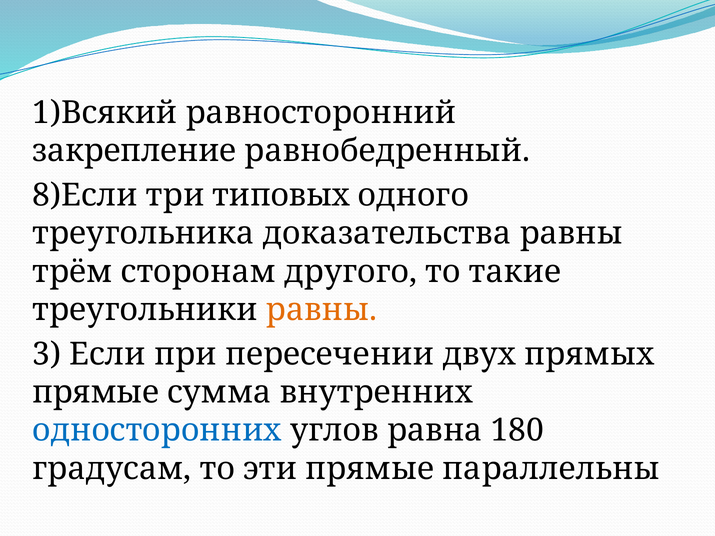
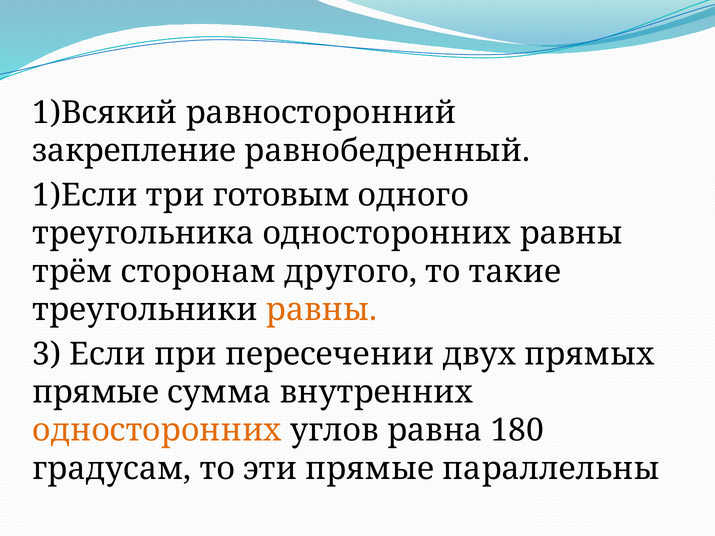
8)Если: 8)Если -> 1)Если
типовых: типовых -> готовым
треугольника доказательства: доказательства -> односторонних
односторонних at (157, 431) colour: blue -> orange
